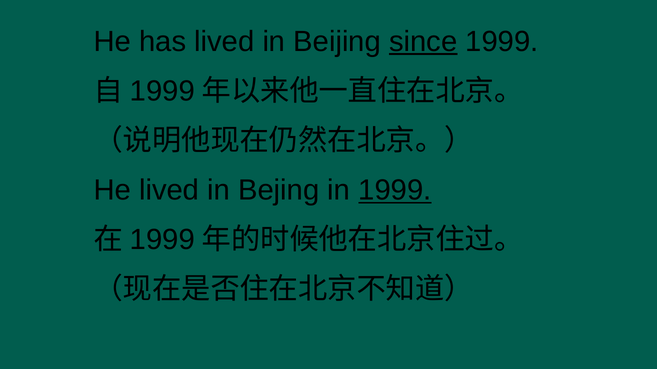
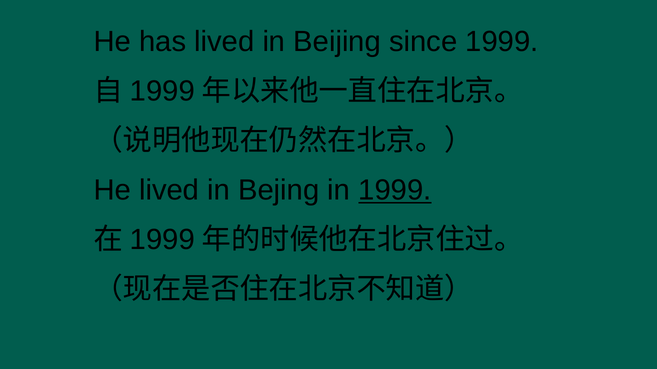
since underline: present -> none
